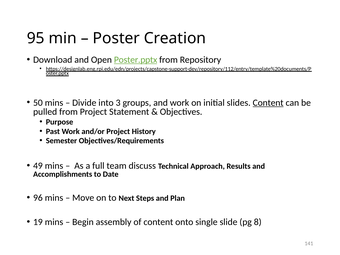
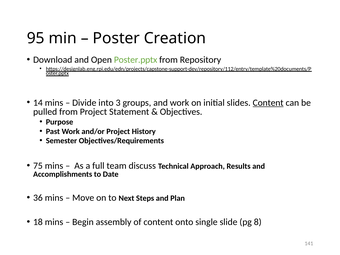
Poster.pptx underline: present -> none
50: 50 -> 14
49: 49 -> 75
96: 96 -> 36
19: 19 -> 18
